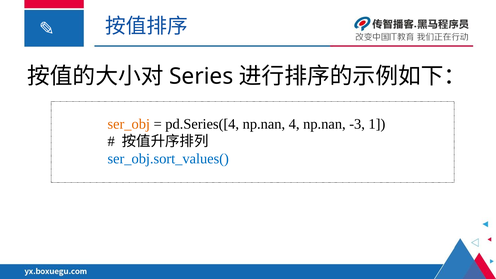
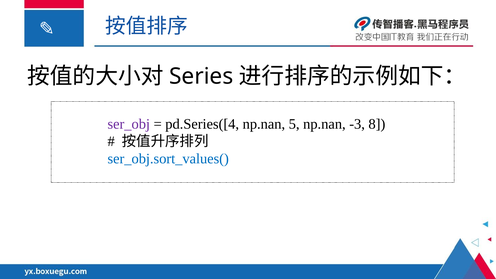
ser_obj colour: orange -> purple
4: 4 -> 5
1: 1 -> 8
